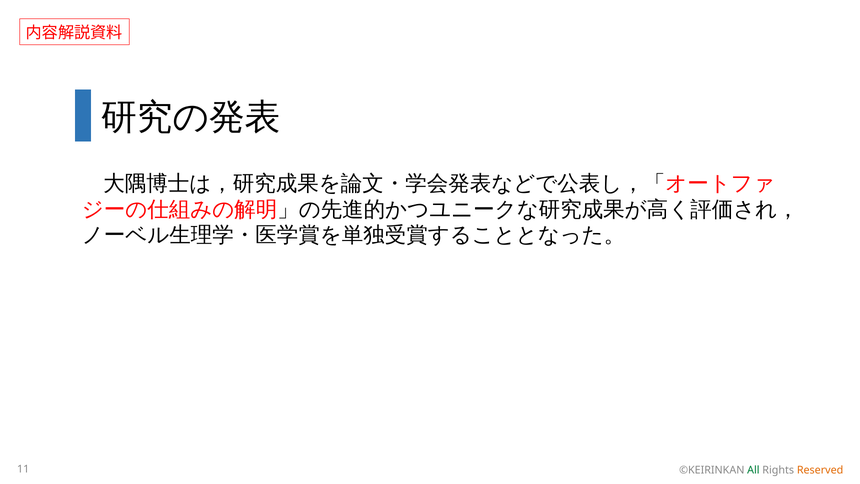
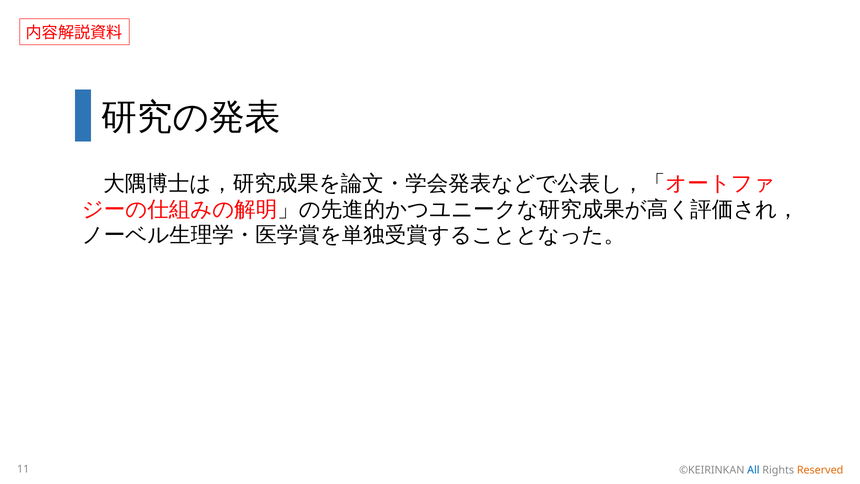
All colour: green -> blue
